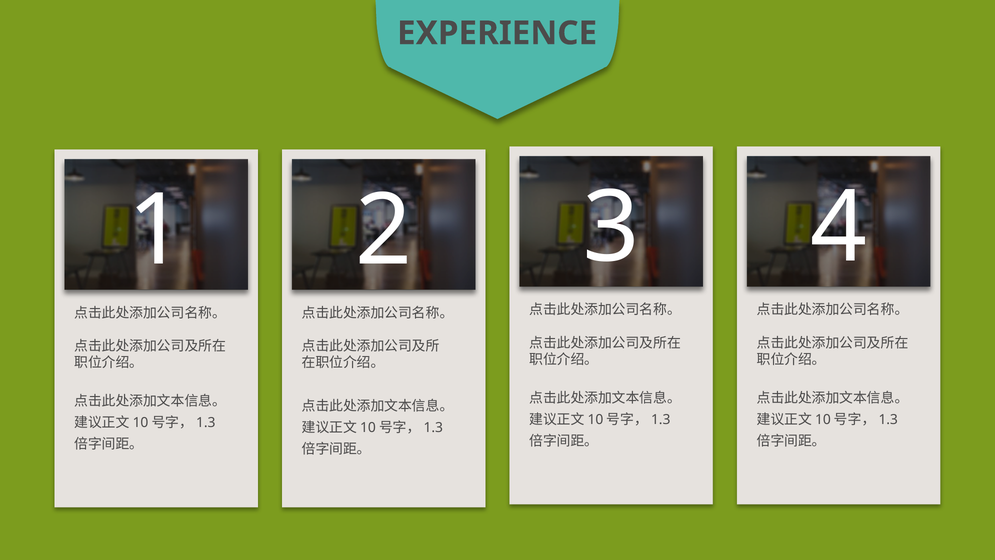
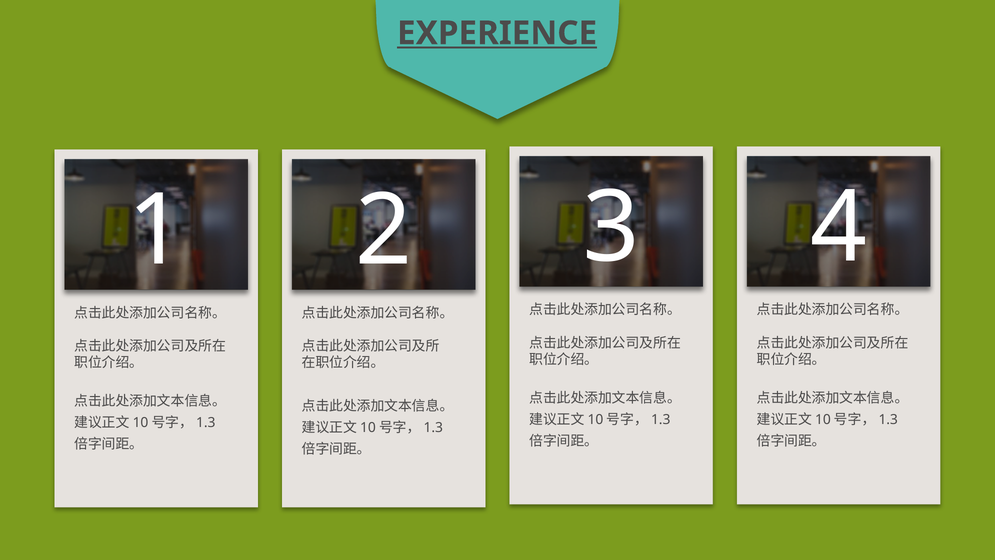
EXPERIENCE underline: none -> present
